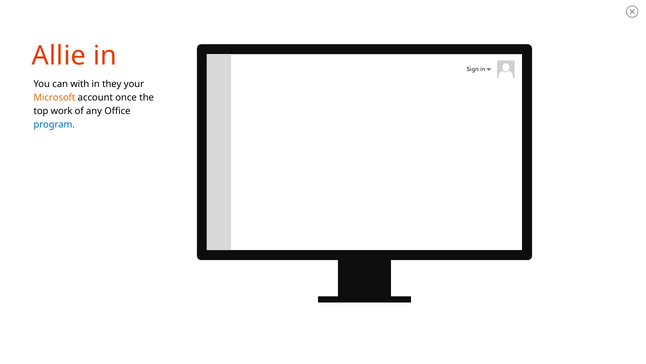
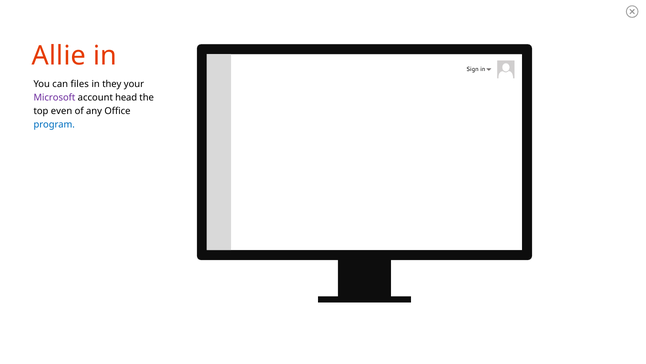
with: with -> files
Microsoft colour: orange -> purple
once: once -> head
work: work -> even
